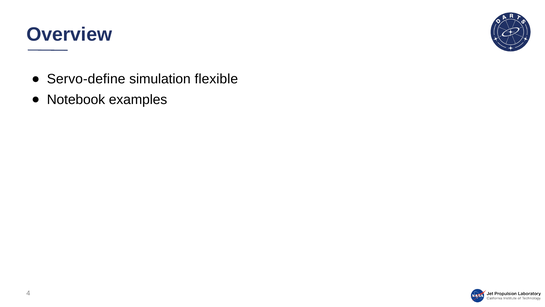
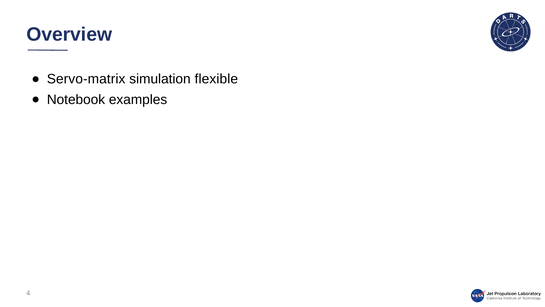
Servo-define: Servo-define -> Servo-matrix
